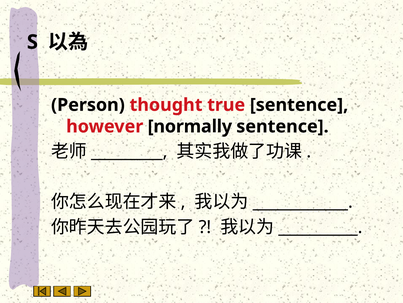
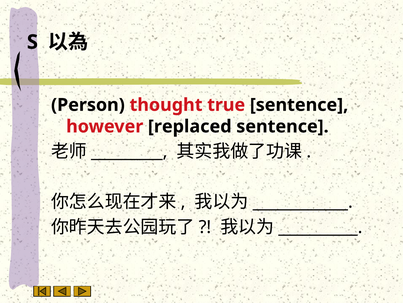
normally: normally -> replaced
